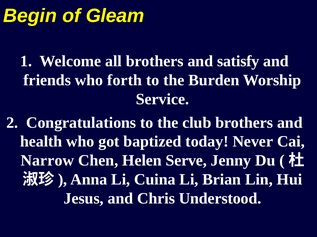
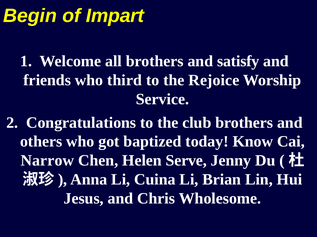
Gleam: Gleam -> Impart
forth: forth -> third
Burden: Burden -> Rejoice
health: health -> others
Never: Never -> Know
Understood: Understood -> Wholesome
